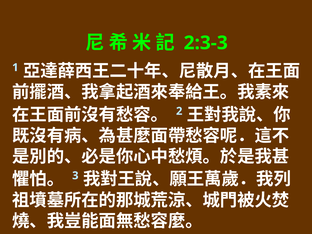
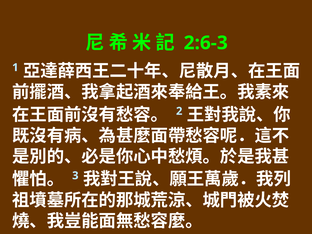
2:3-3: 2:3-3 -> 2:6-3
